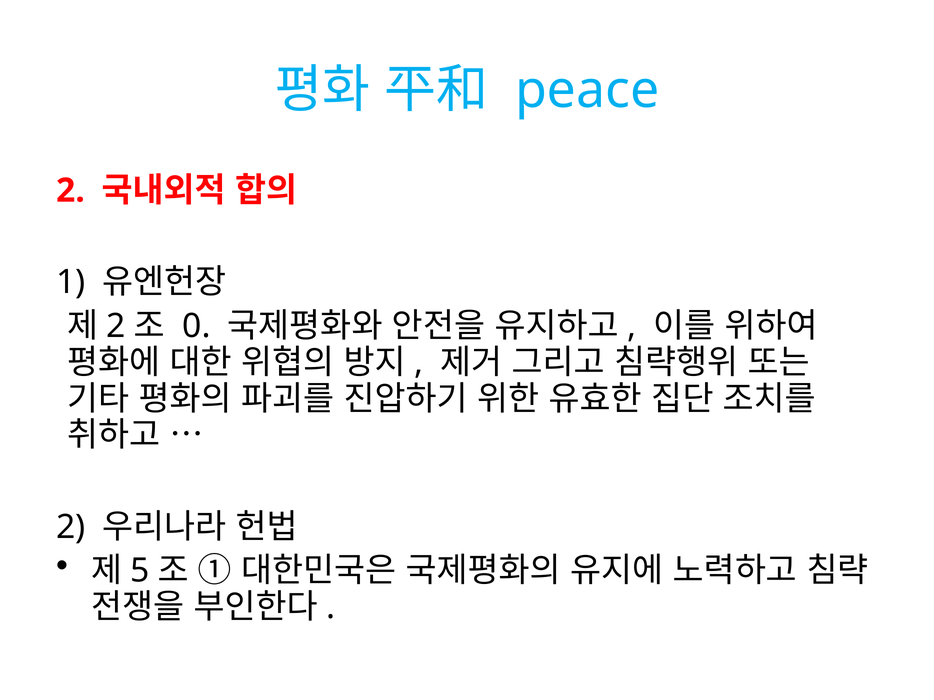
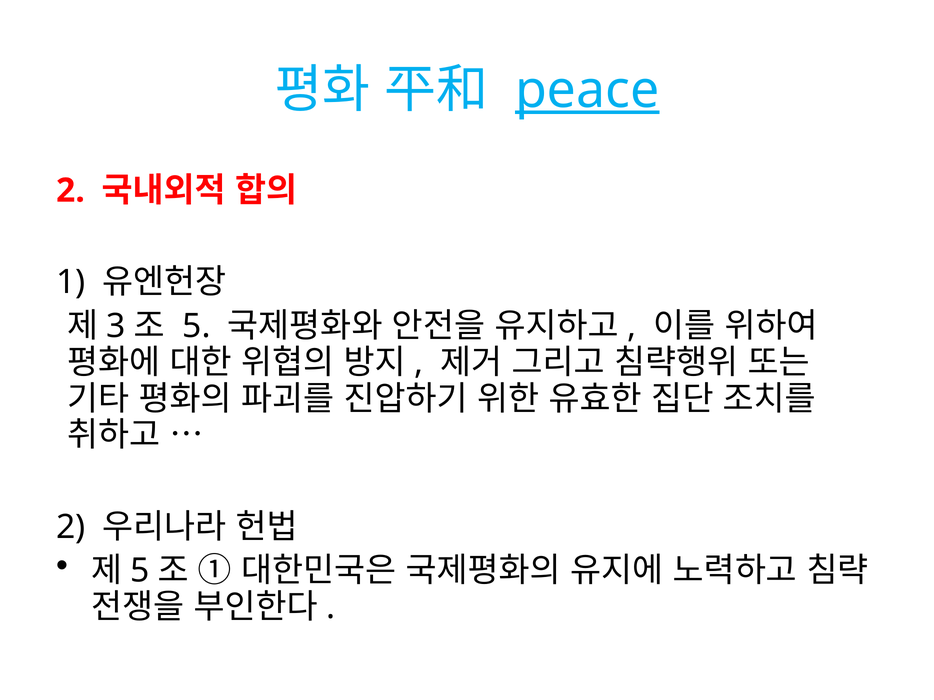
peace underline: none -> present
2 at (116, 326): 2 -> 3
0 at (196, 326): 0 -> 5
